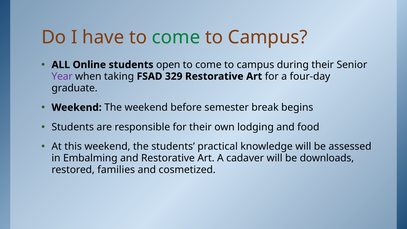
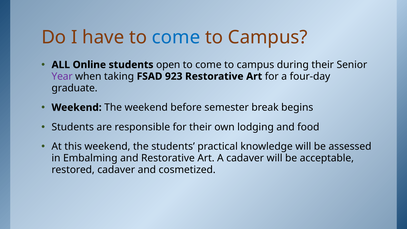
come at (176, 37) colour: green -> blue
329: 329 -> 923
downloads: downloads -> acceptable
restored families: families -> cadaver
